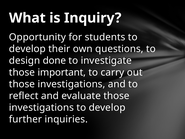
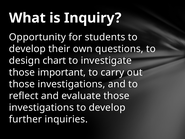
done: done -> chart
